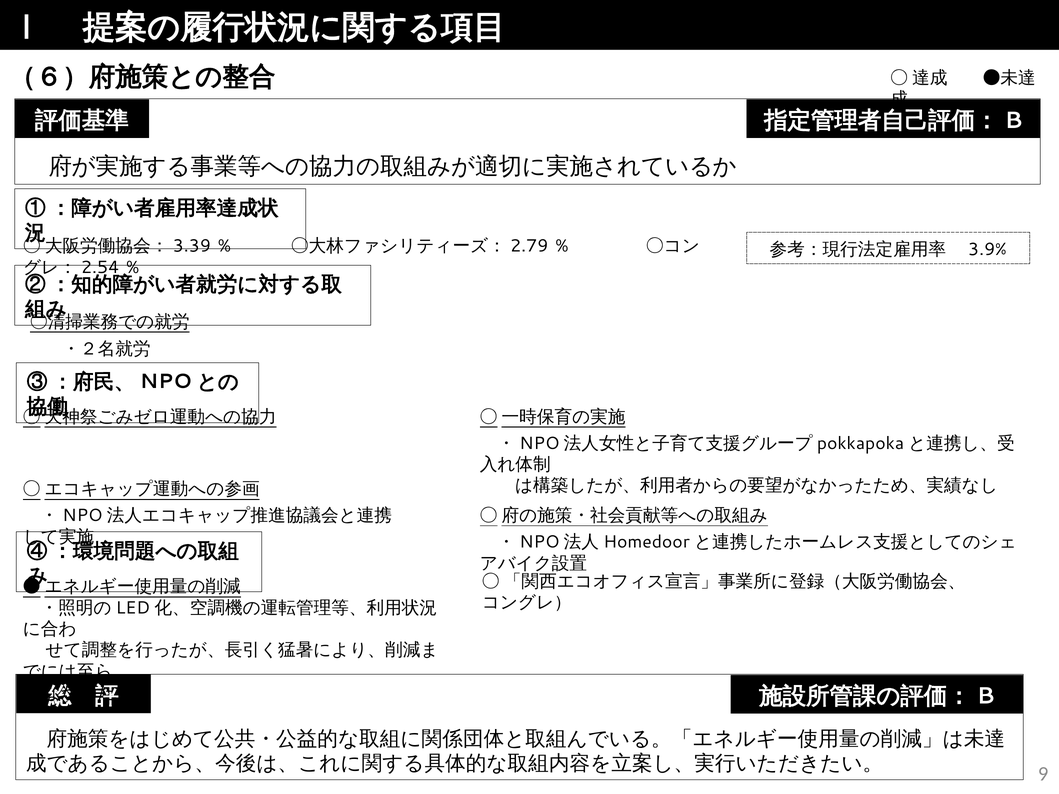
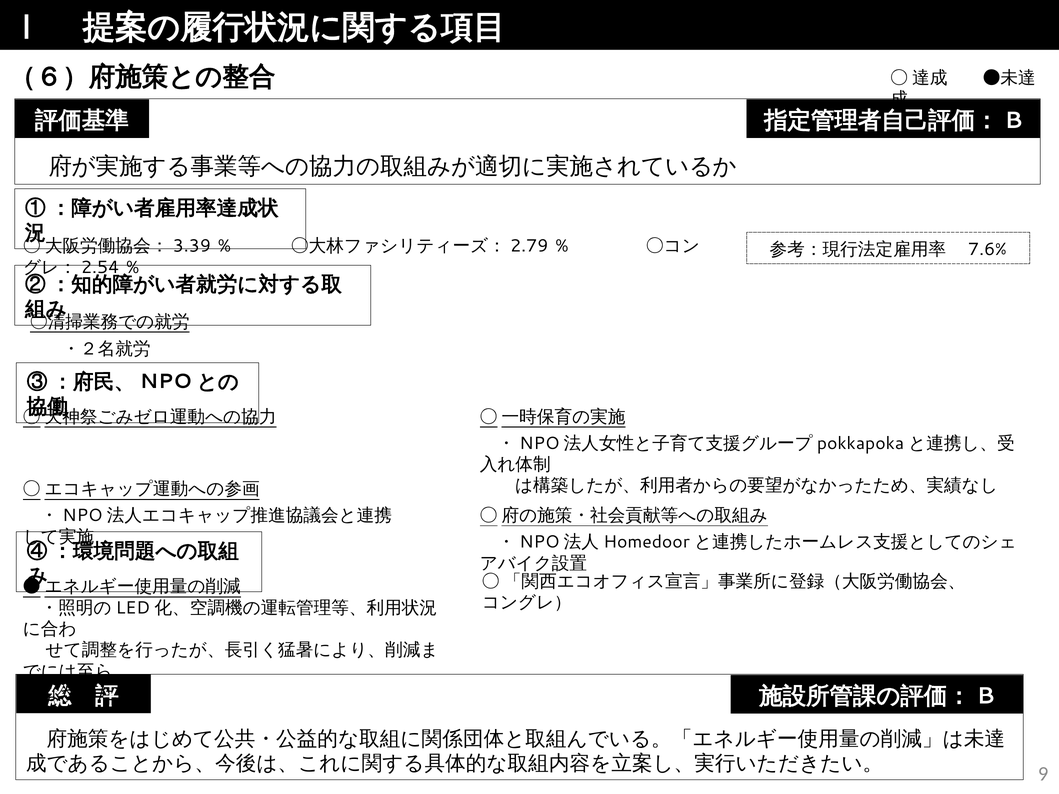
3.9%: 3.9% -> 7.6%
